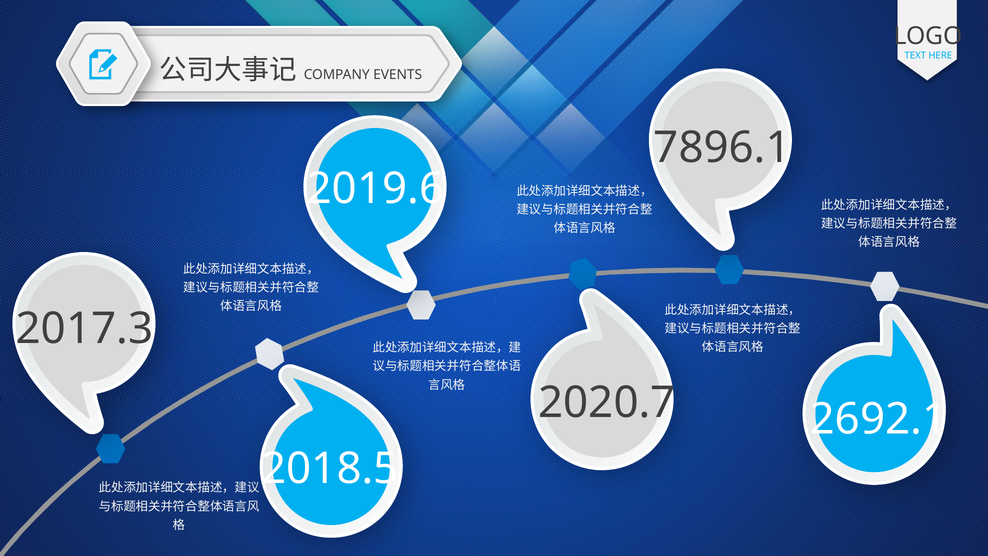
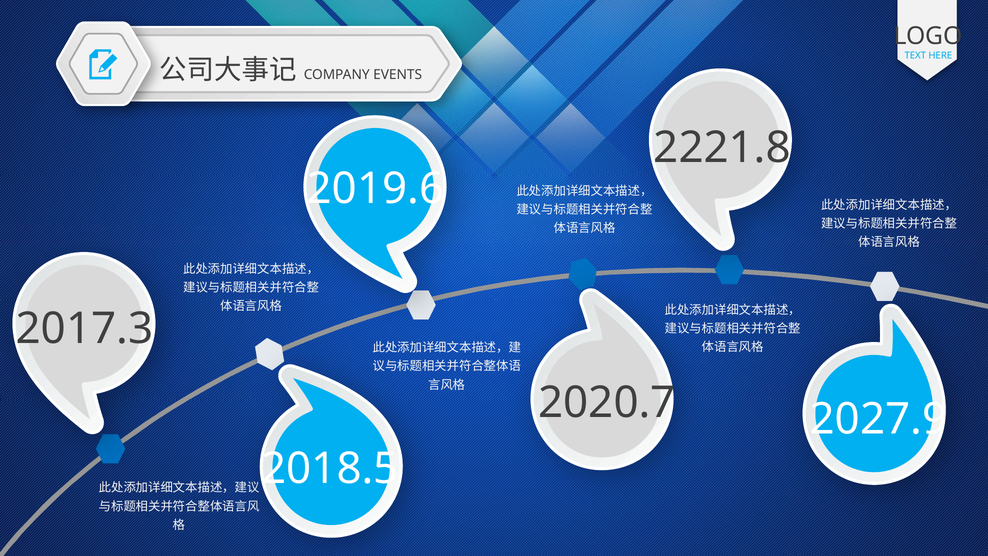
7896.1: 7896.1 -> 2221.8
2692.1: 2692.1 -> 2027.9
